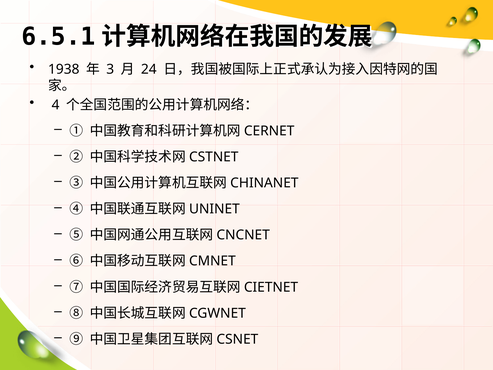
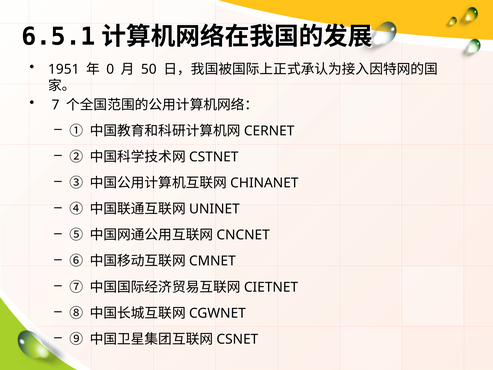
1938: 1938 -> 1951
3: 3 -> 0
24: 24 -> 50
4: 4 -> 7
